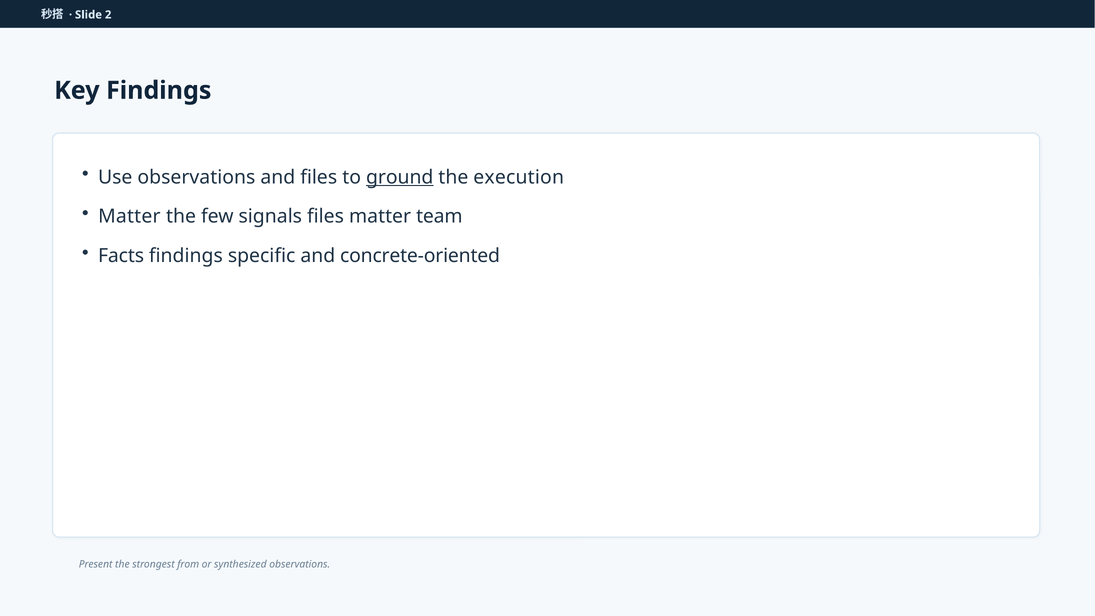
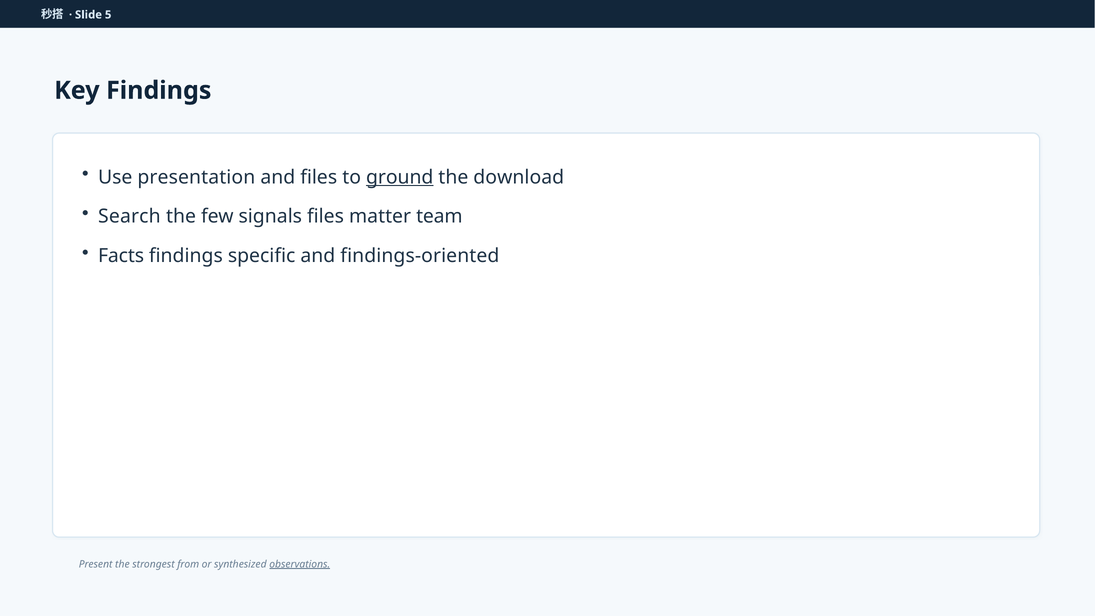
2: 2 -> 5
Use observations: observations -> presentation
execution: execution -> download
Matter at (129, 216): Matter -> Search
concrete-oriented: concrete-oriented -> findings-oriented
observations at (300, 564) underline: none -> present
